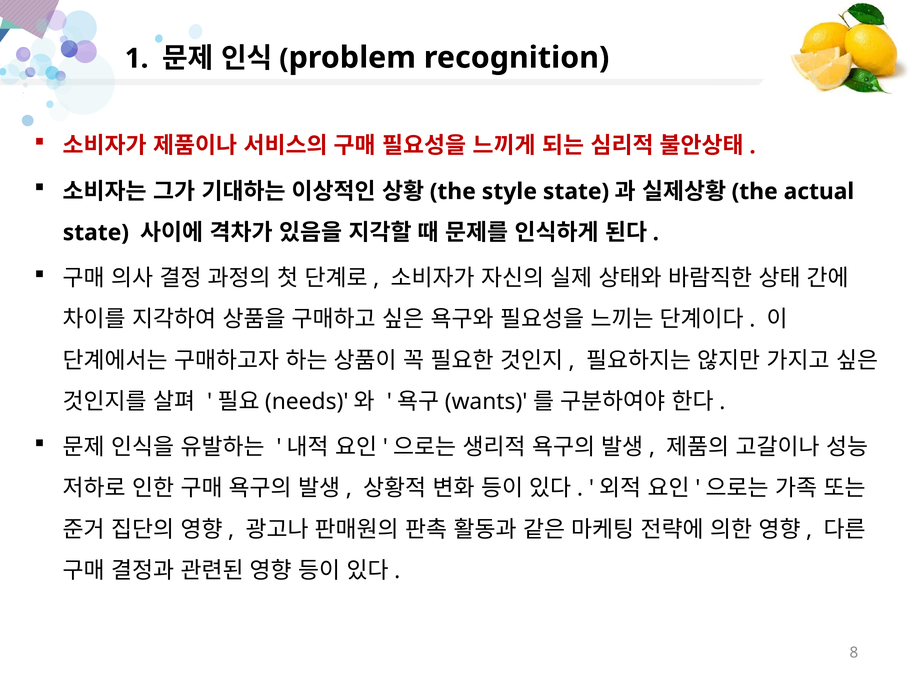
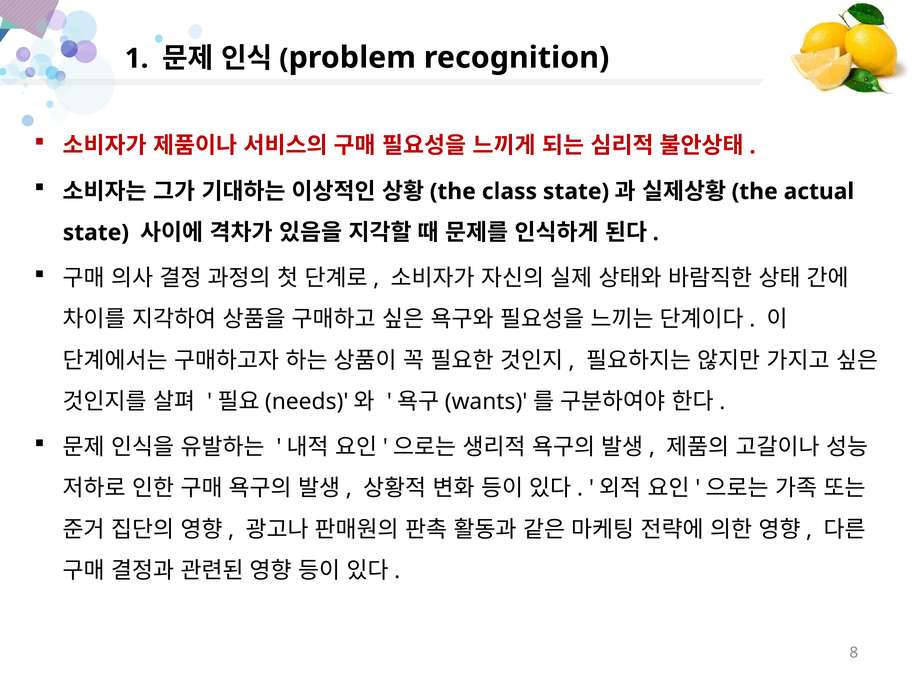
style: style -> class
